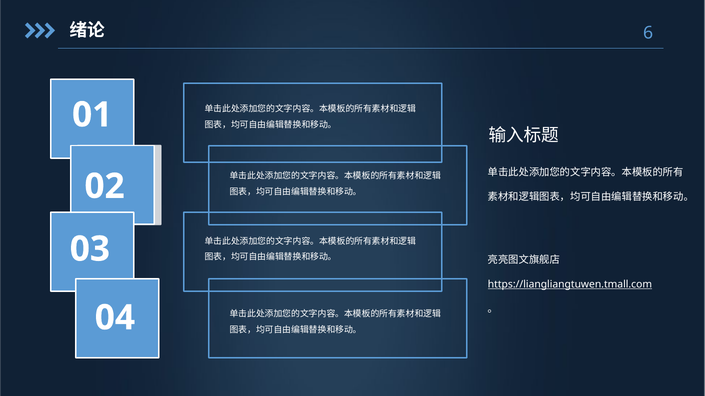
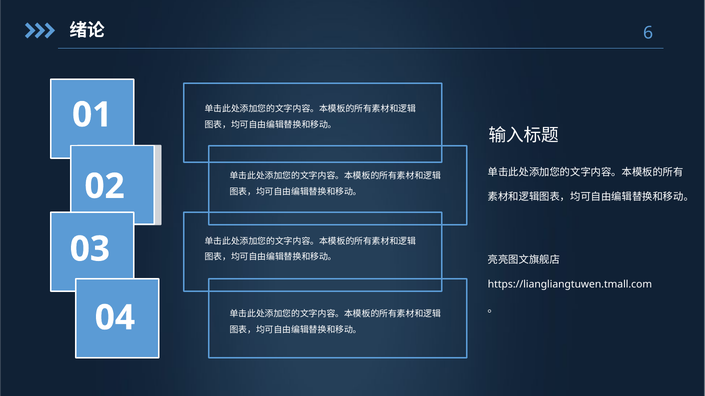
https://liangliangtuwen.tmall.com underline: present -> none
